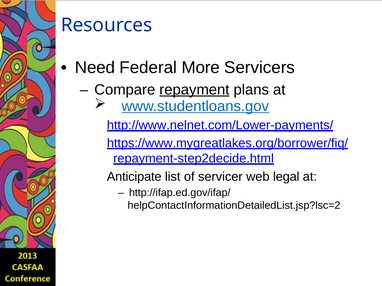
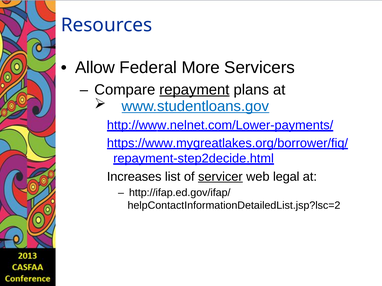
Need: Need -> Allow
Anticipate: Anticipate -> Increases
servicer underline: none -> present
